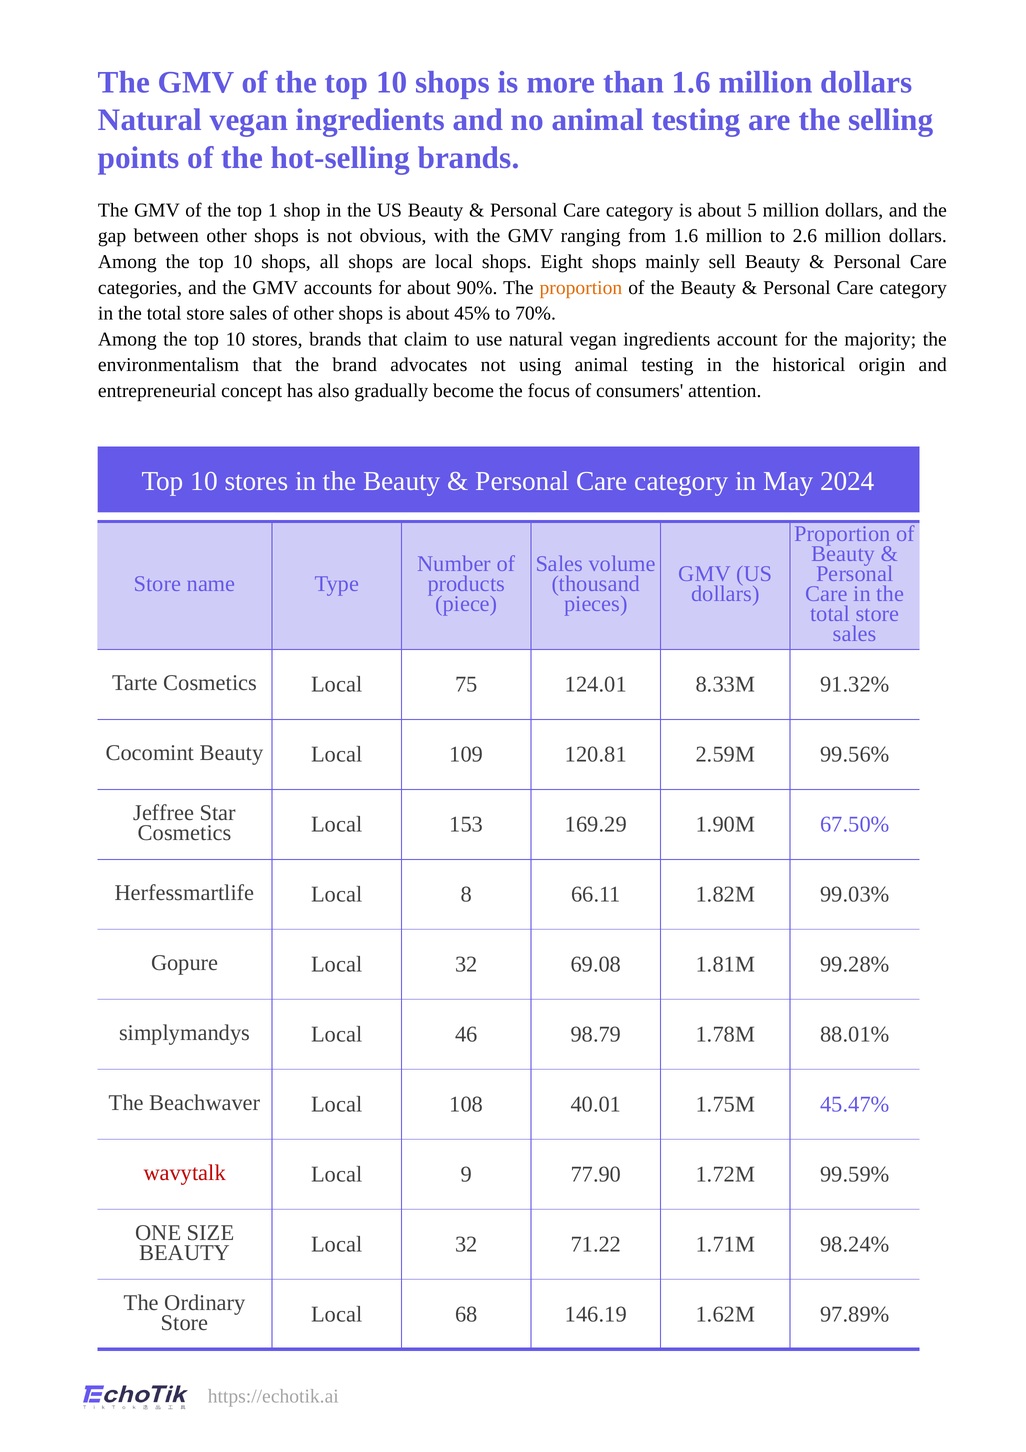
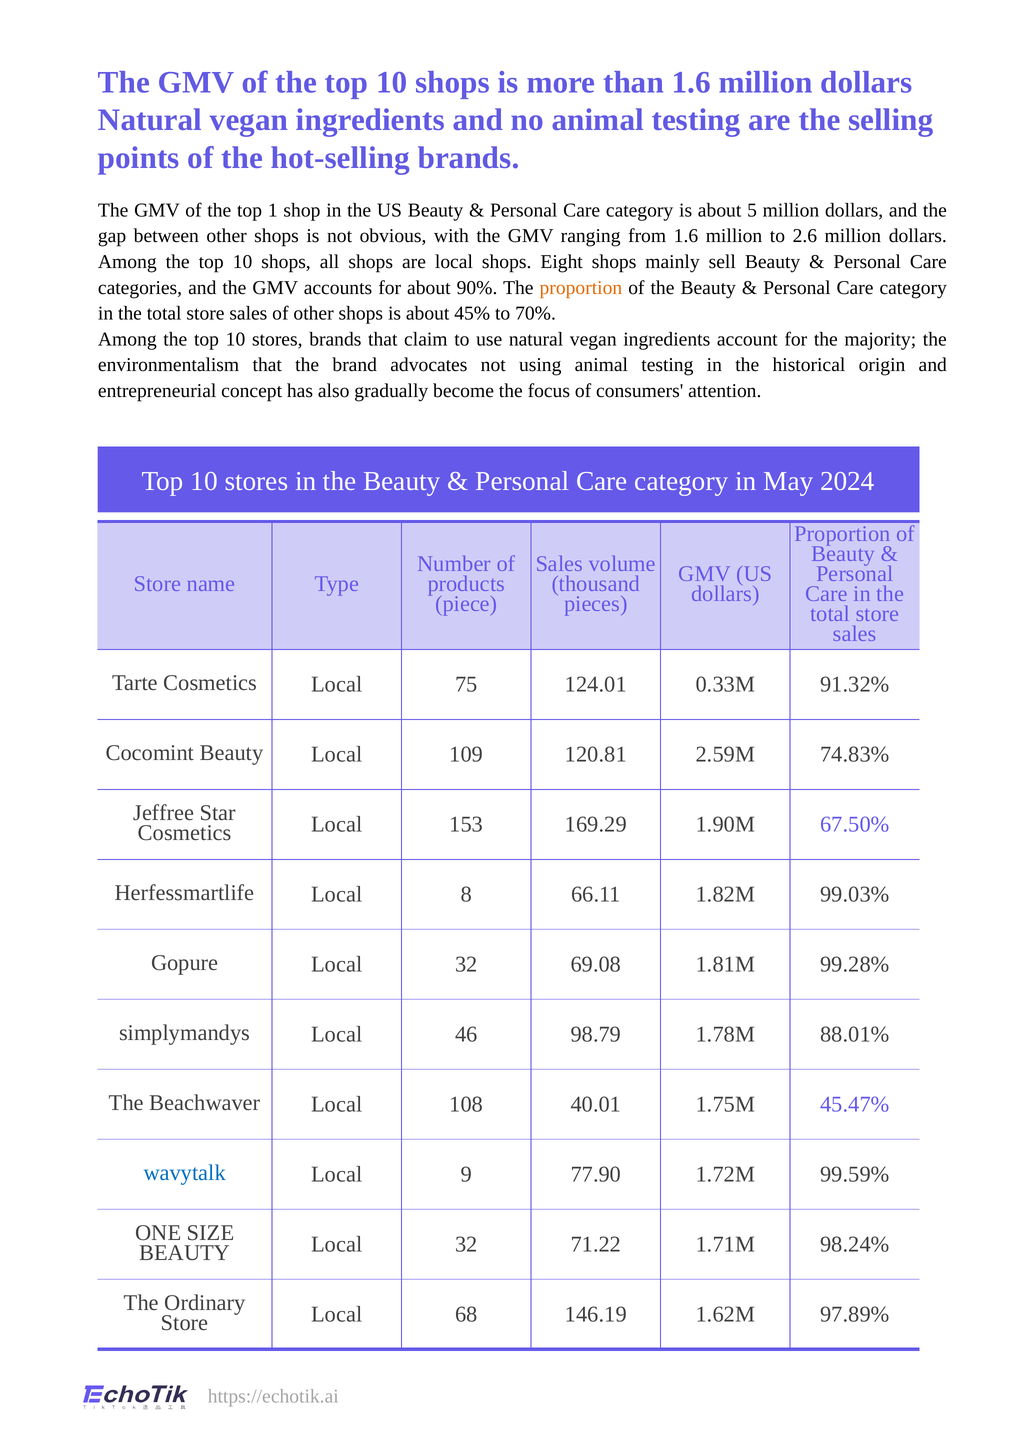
8.33M: 8.33M -> 0.33M
99.56%: 99.56% -> 74.83%
wavytalk colour: red -> blue
